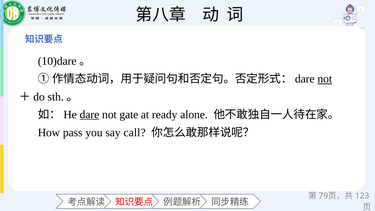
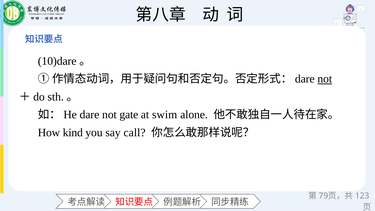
dare underline: present -> none
ready: ready -> swim
pass: pass -> kind
